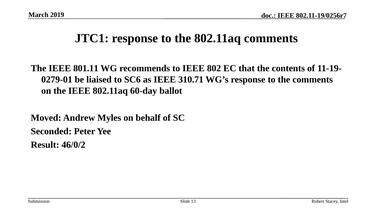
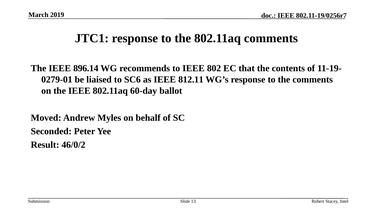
801.11: 801.11 -> 896.14
310.71: 310.71 -> 812.11
